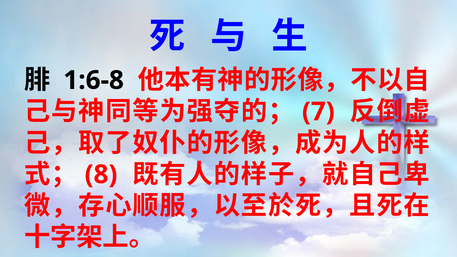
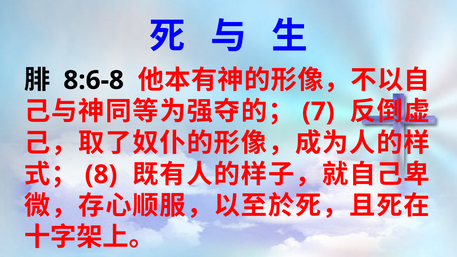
1:6-8: 1:6-8 -> 8:6-8
